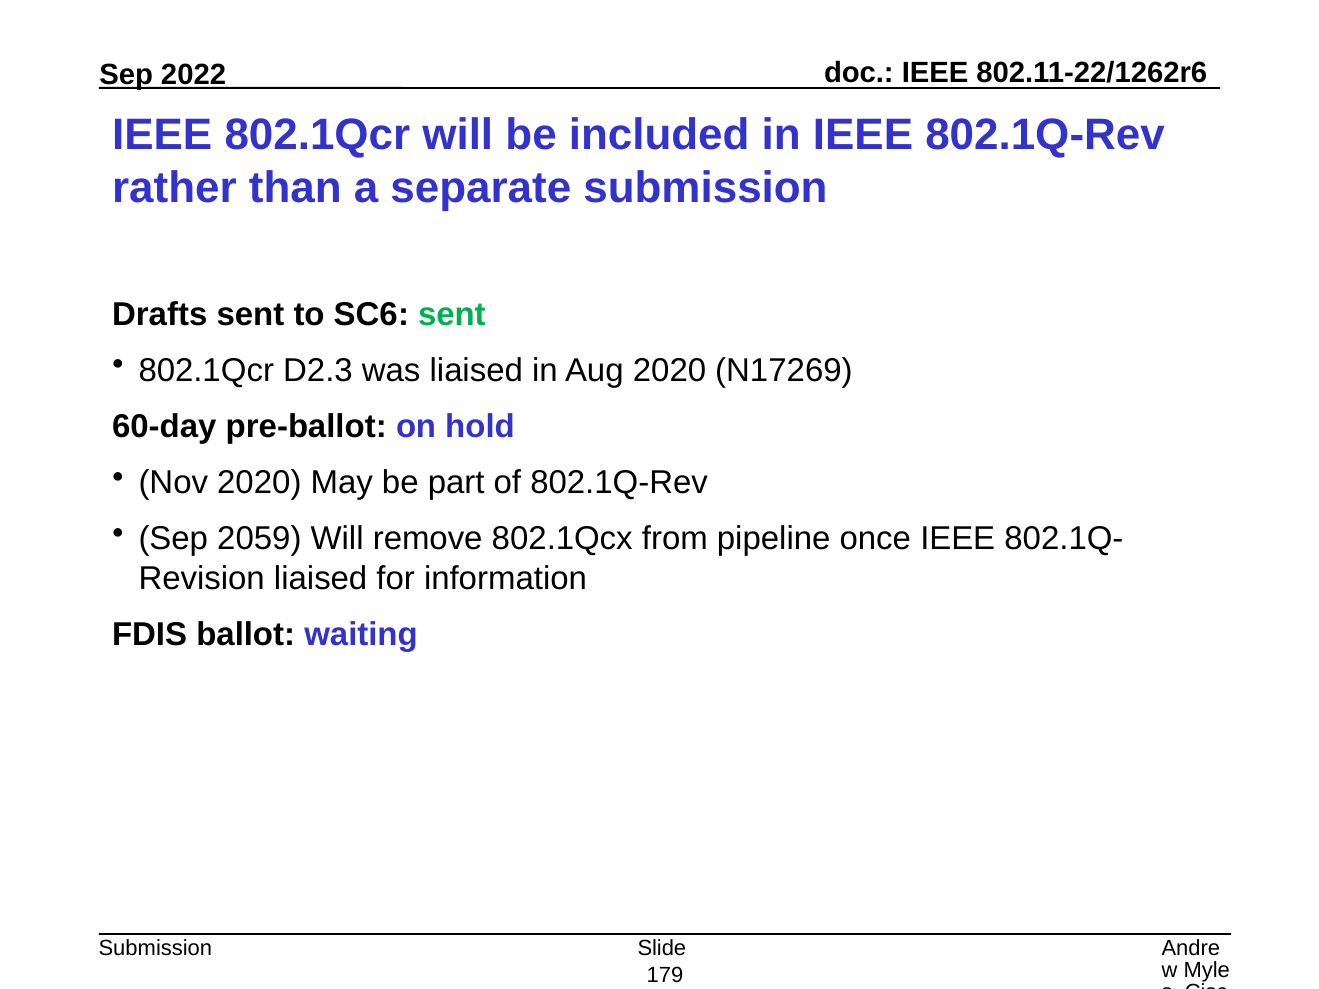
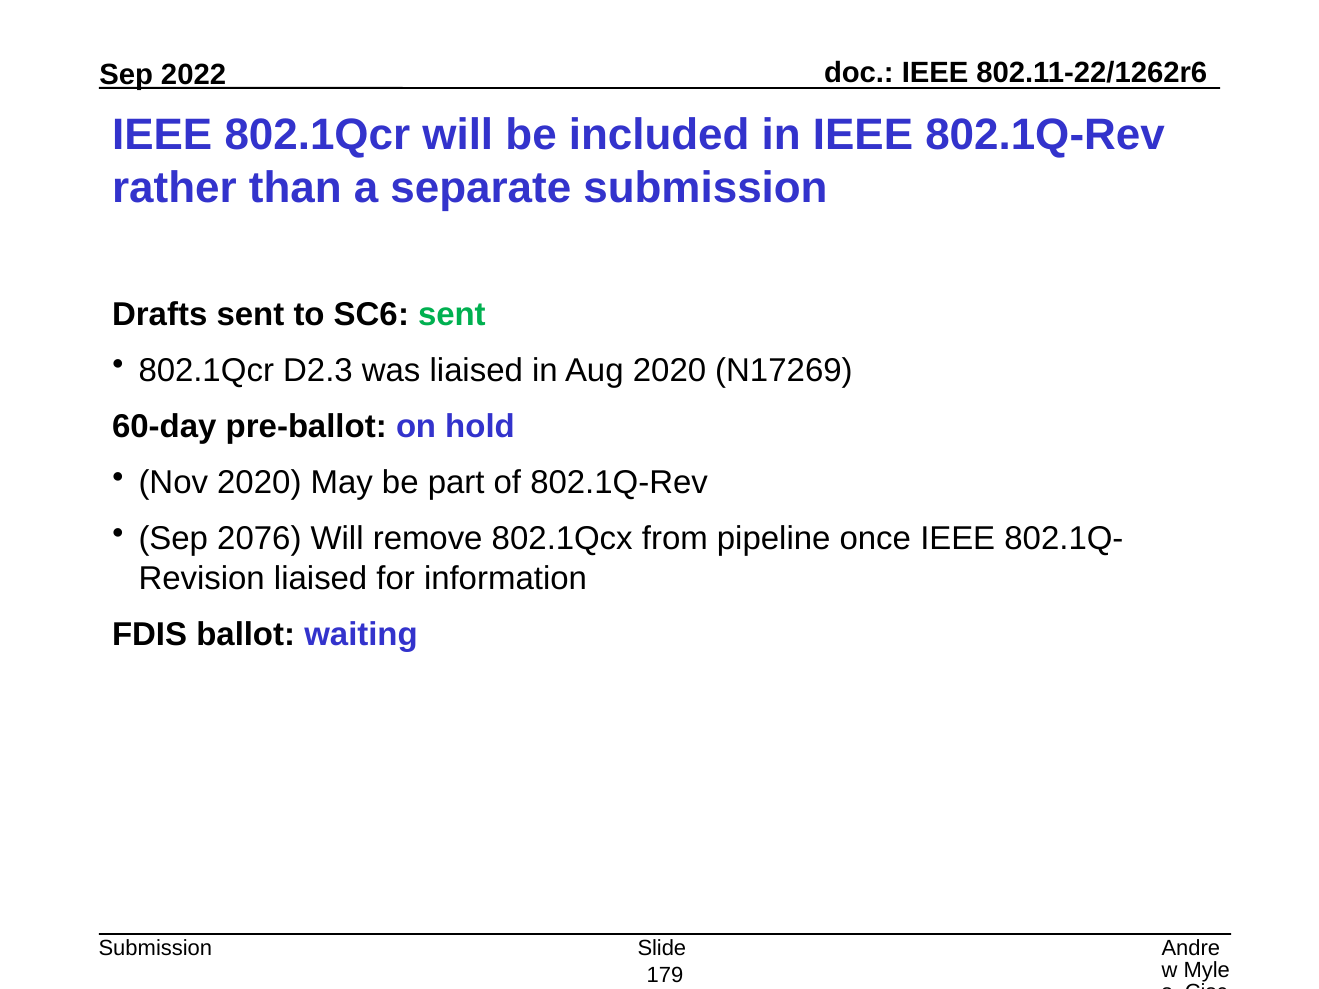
2059: 2059 -> 2076
